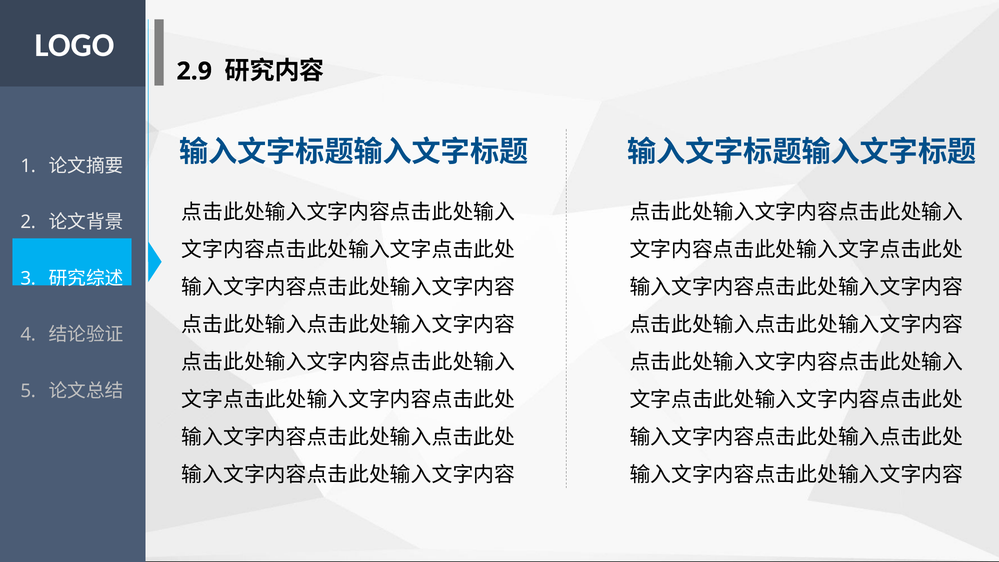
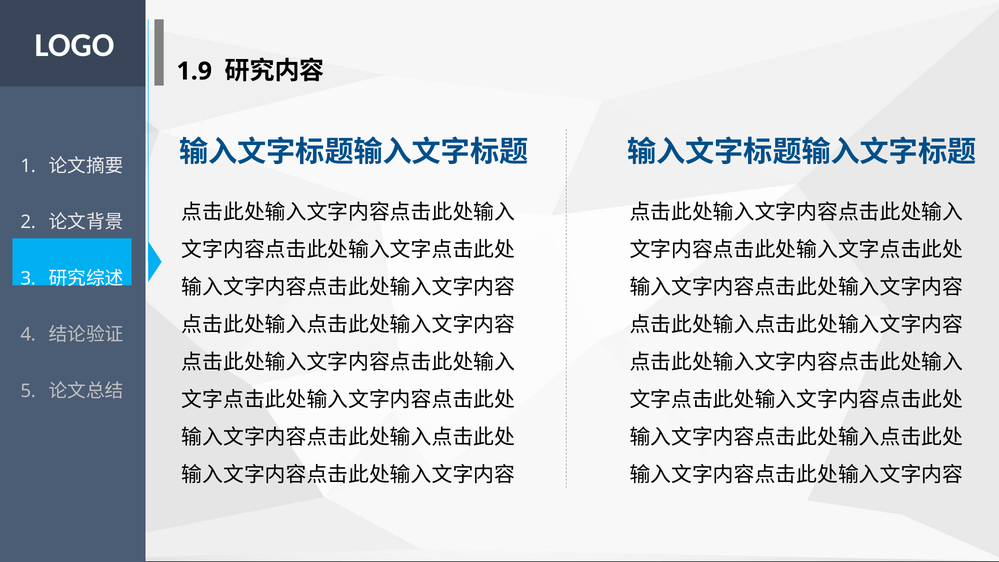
2.9: 2.9 -> 1.9
